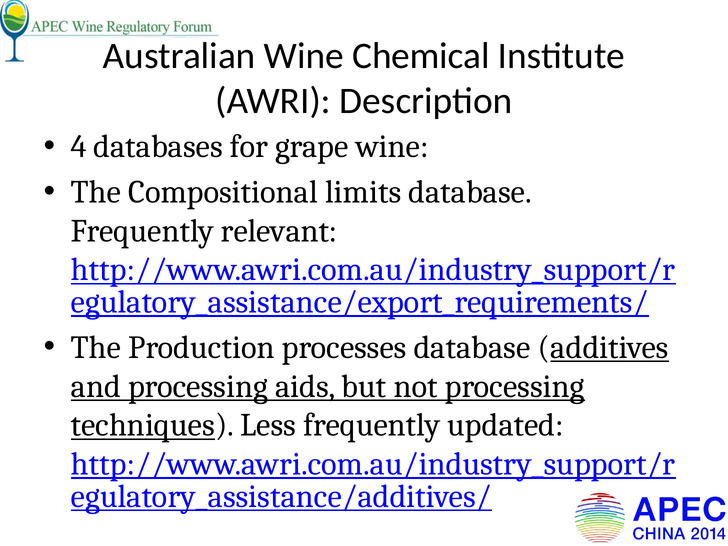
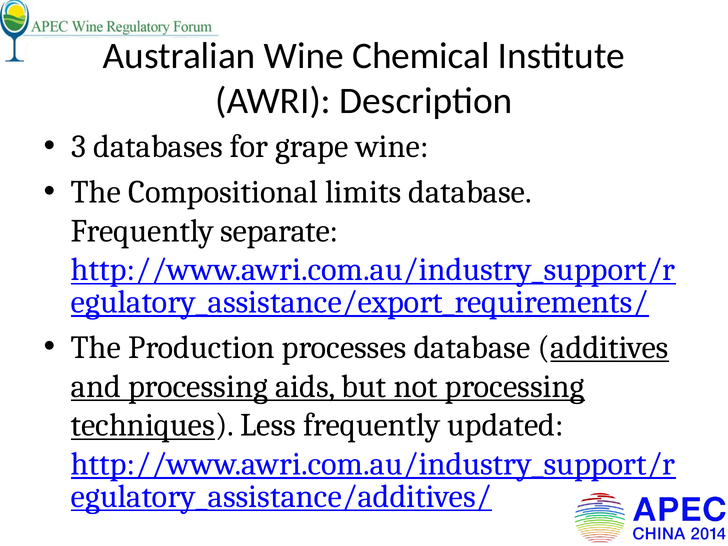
4: 4 -> 3
relevant: relevant -> separate
